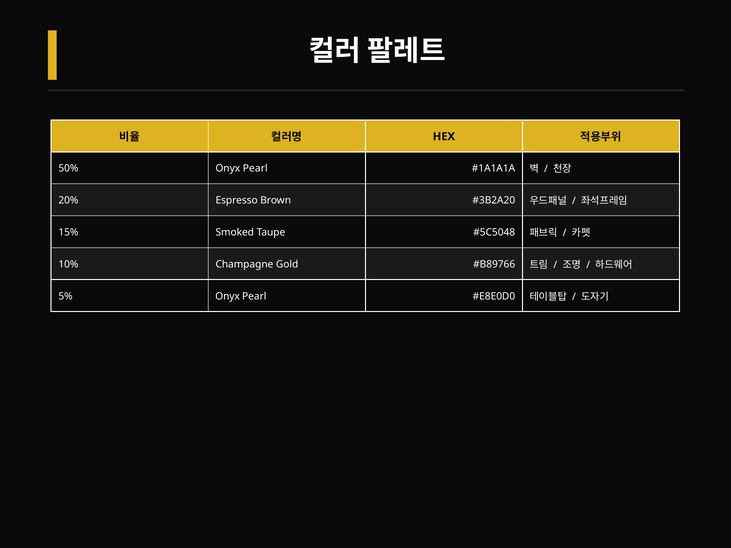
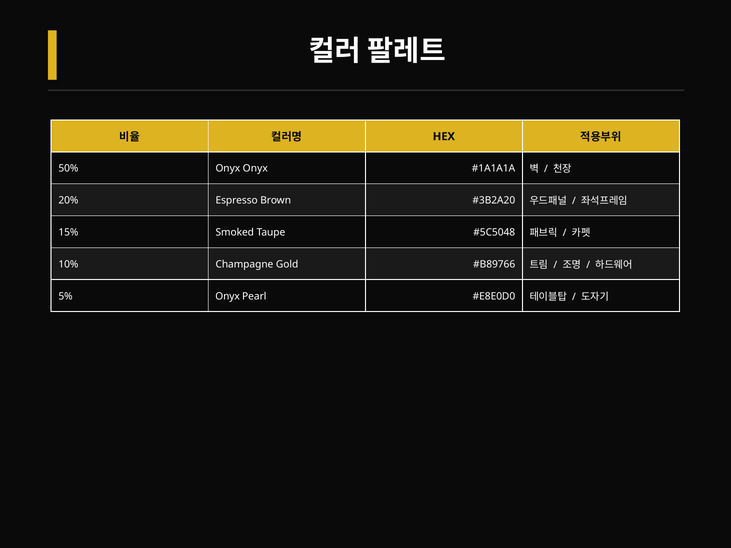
50% Onyx Pearl: Pearl -> Onyx
